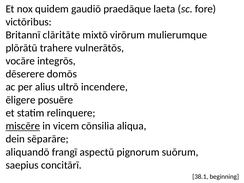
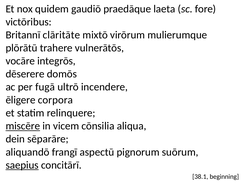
alius: alius -> fugā
posuēre: posuēre -> corpora
saepius underline: none -> present
